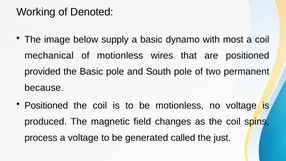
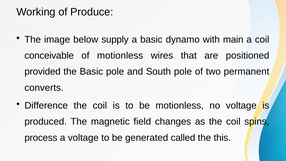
Denoted: Denoted -> Produce
most: most -> main
mechanical: mechanical -> conceivable
because: because -> converts
Positioned at (46, 106): Positioned -> Difference
just: just -> this
